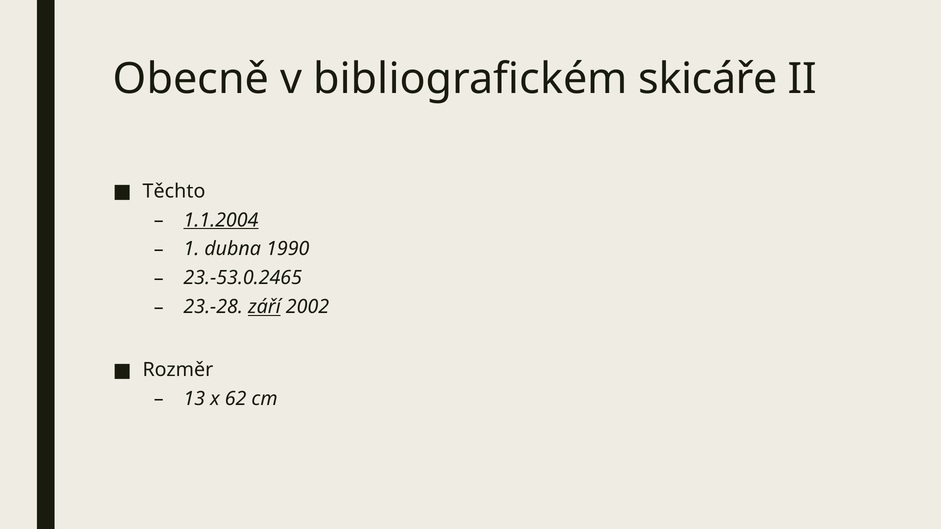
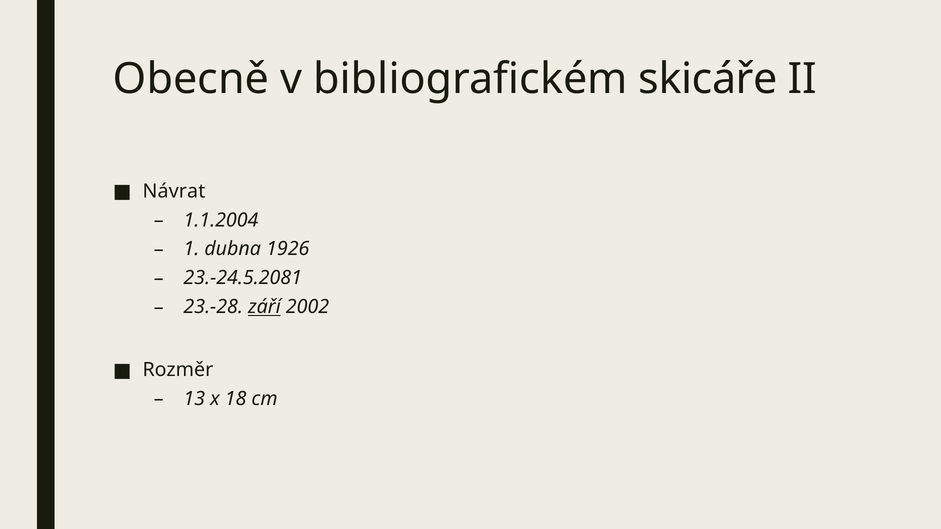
Těchto: Těchto -> Návrat
1.1.2004 underline: present -> none
1990: 1990 -> 1926
23.-53.0.2465: 23.-53.0.2465 -> 23.-24.5.2081
62: 62 -> 18
